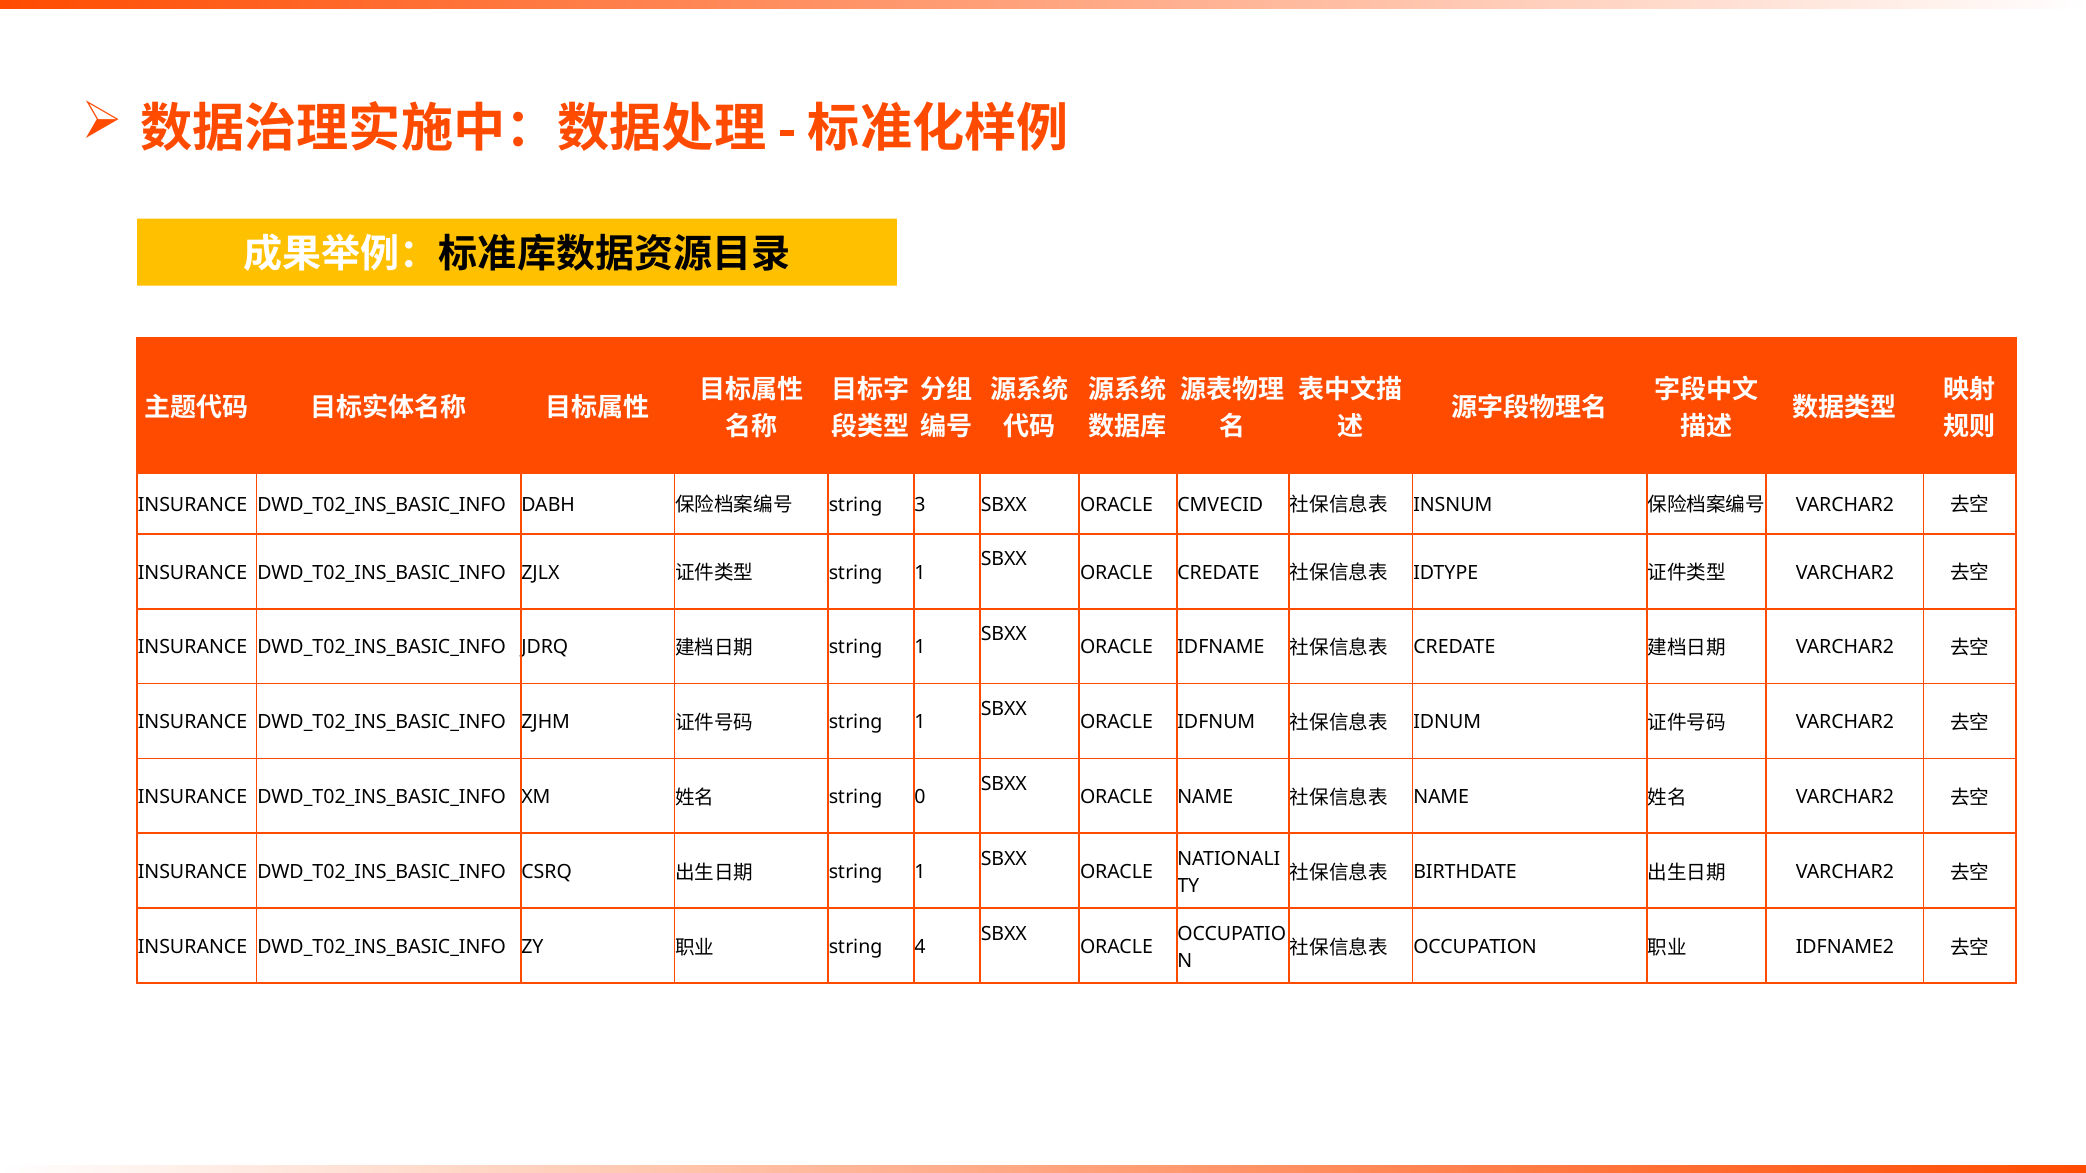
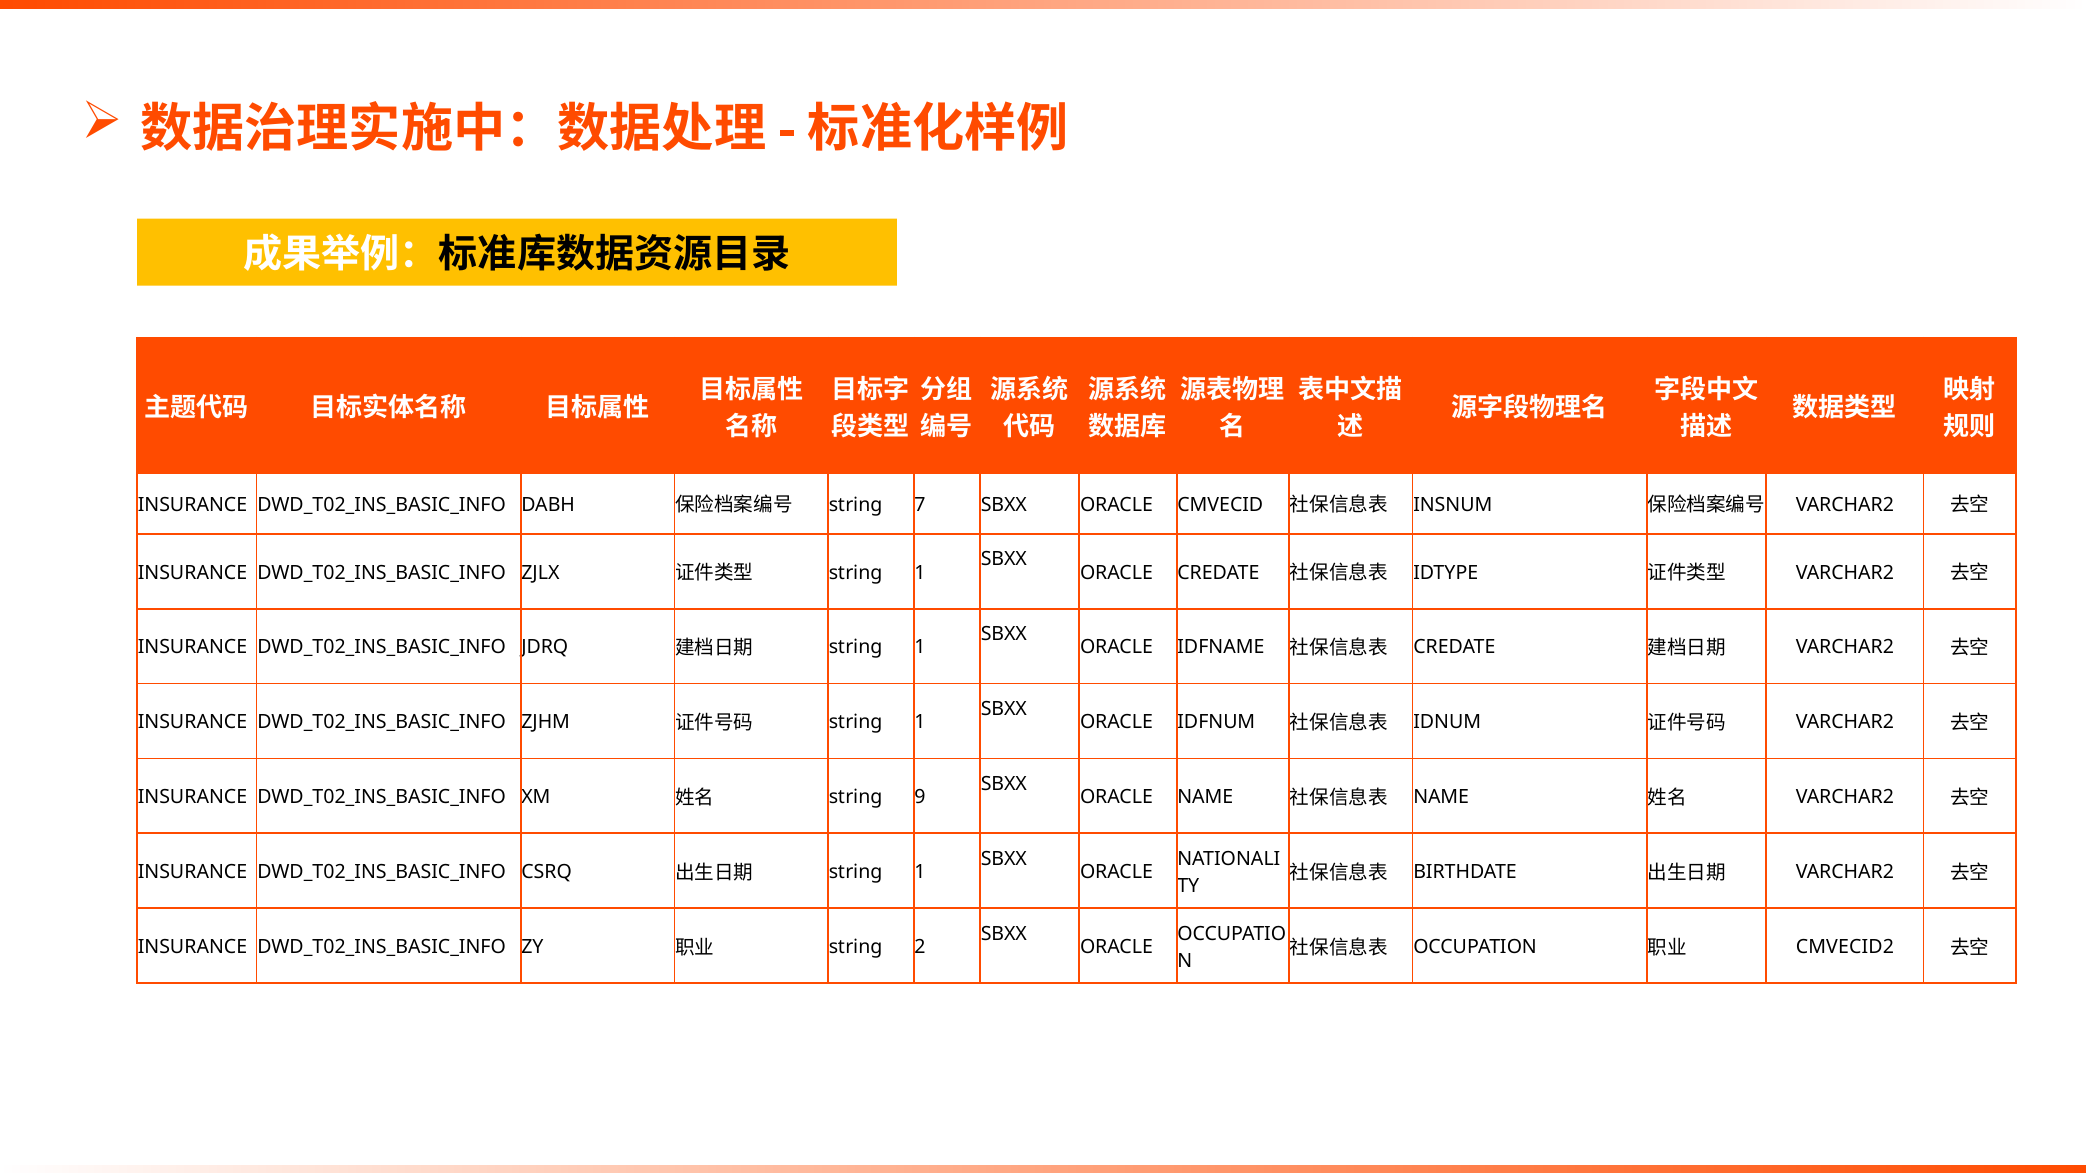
3: 3 -> 7
0: 0 -> 9
IDFNAME2: IDFNAME2 -> CMVECID2
4: 4 -> 2
